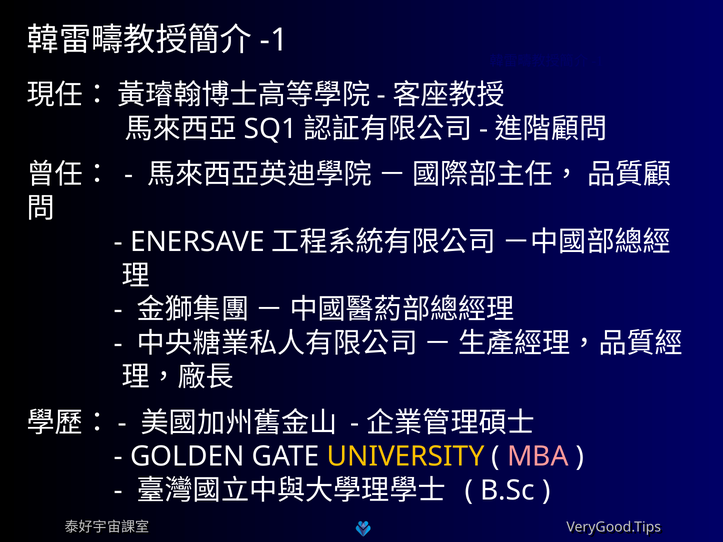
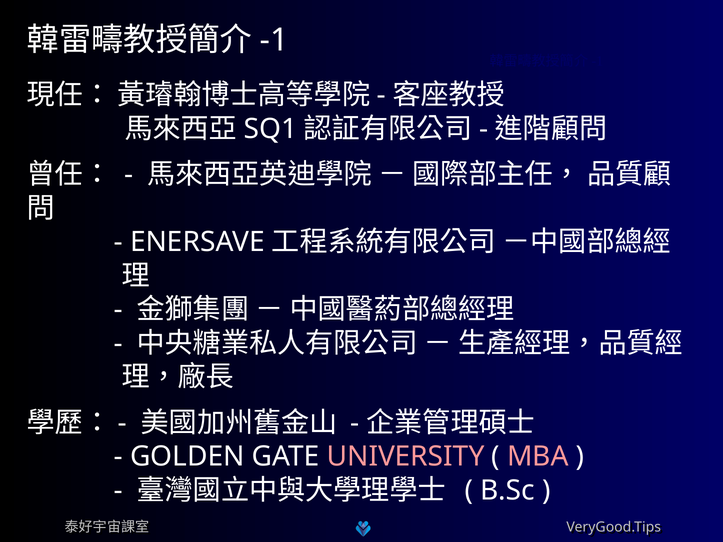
UNIVERSITY colour: yellow -> pink
